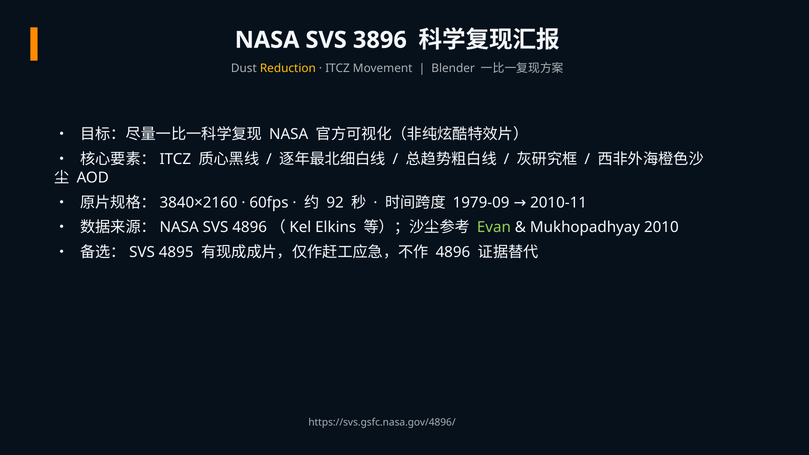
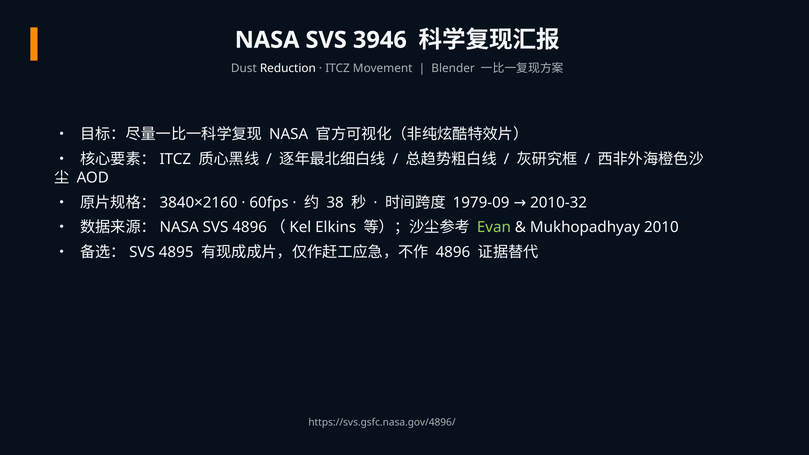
3896: 3896 -> 3946
Reduction colour: yellow -> white
92: 92 -> 38
2010-11: 2010-11 -> 2010-32
